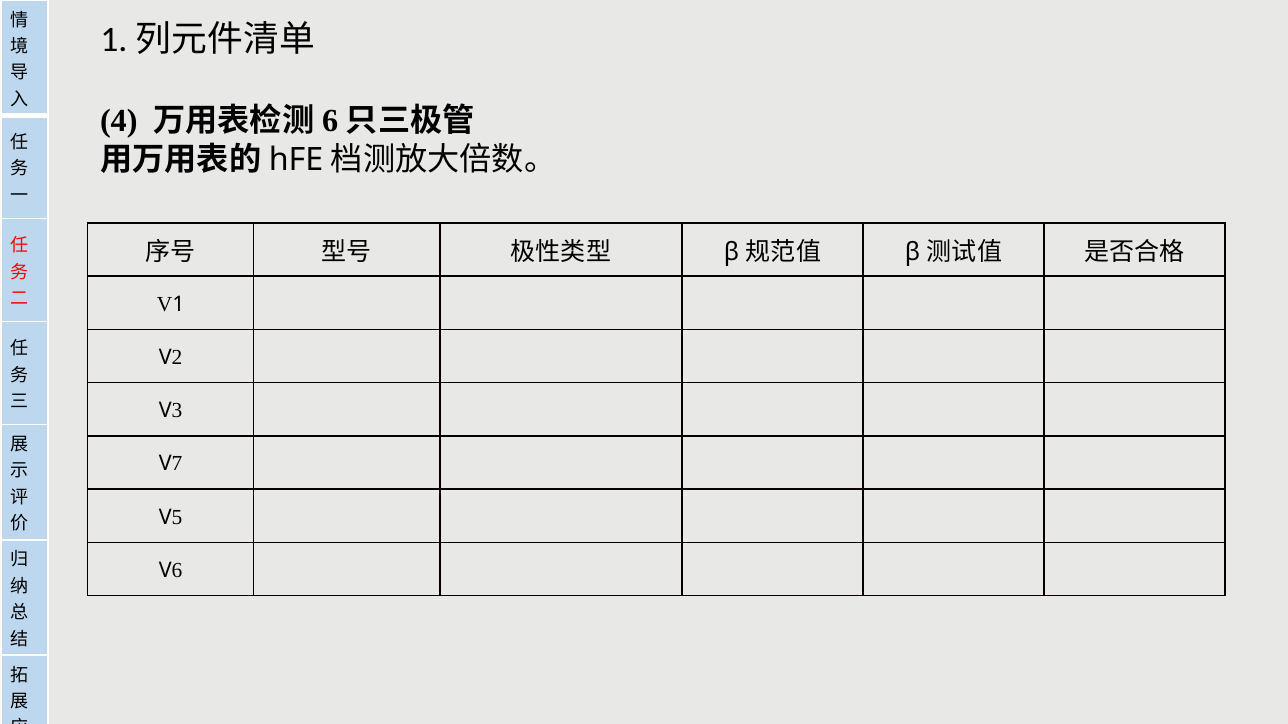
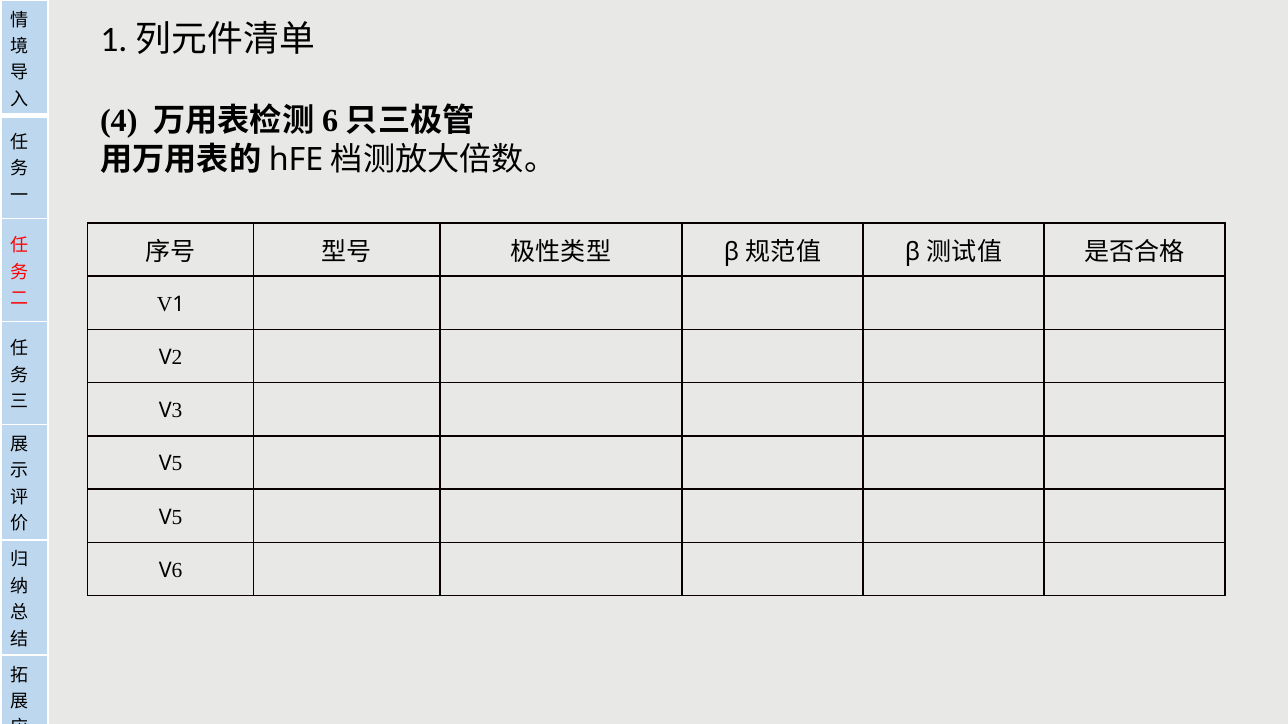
7 at (177, 464): 7 -> 5
